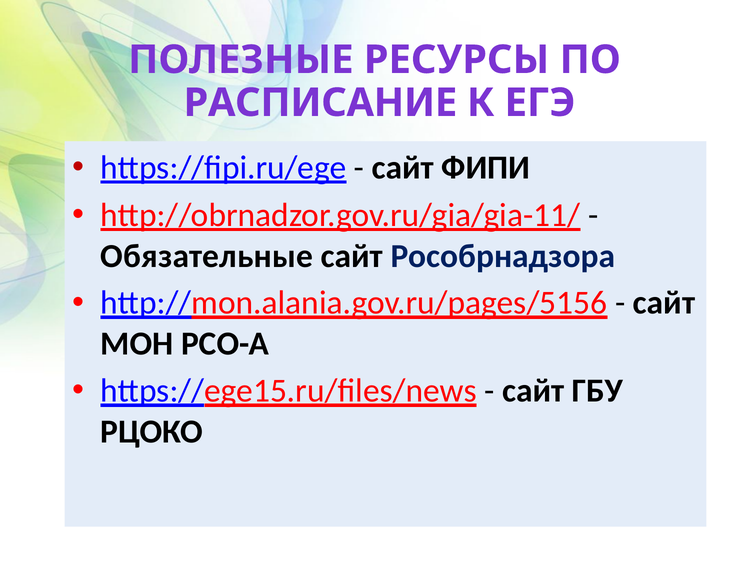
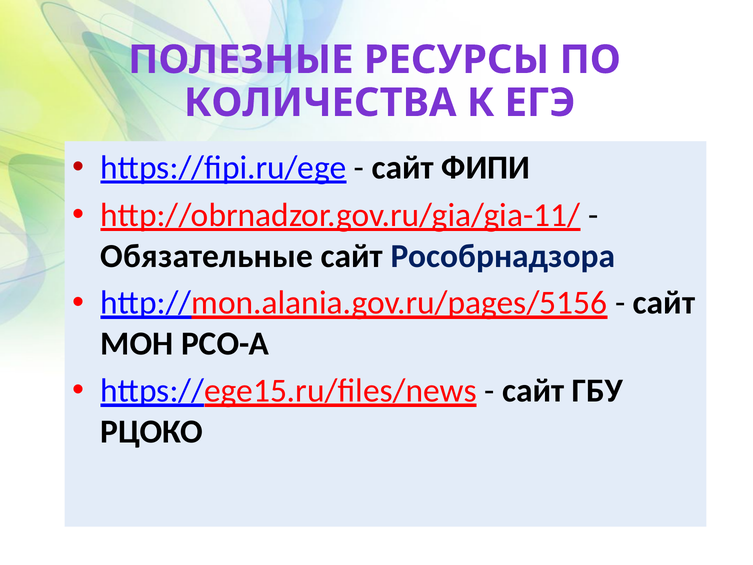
РАСПИСАНИЕ: РАСПИСАНИЕ -> КОЛИЧЕСТВА
